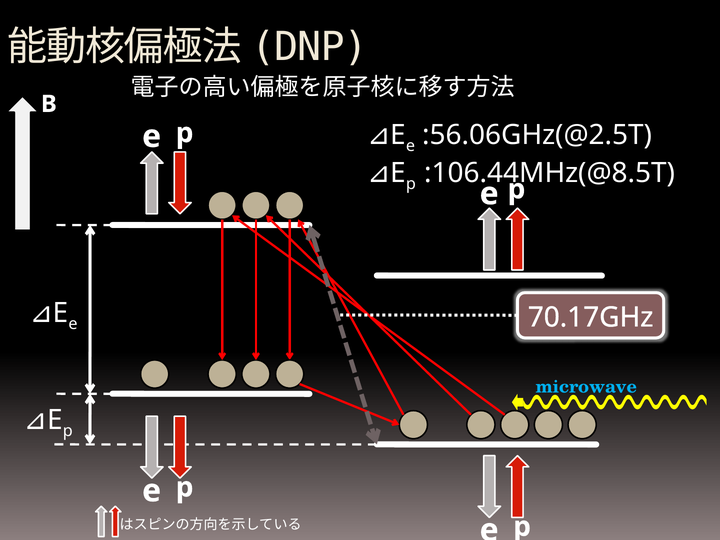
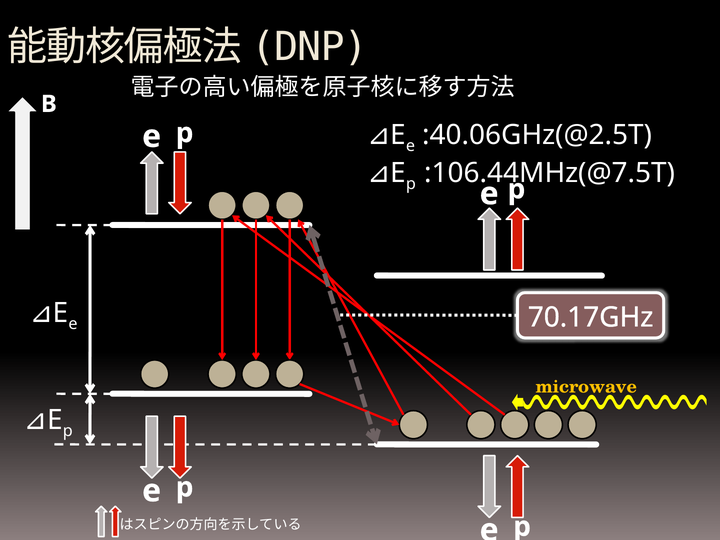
:56.06GHz(@2.5T: :56.06GHz(@2.5T -> :40.06GHz(@2.5T
:106.44MHz(@8.5T: :106.44MHz(@8.5T -> :106.44MHz(@7.5T
microwave colour: light blue -> yellow
